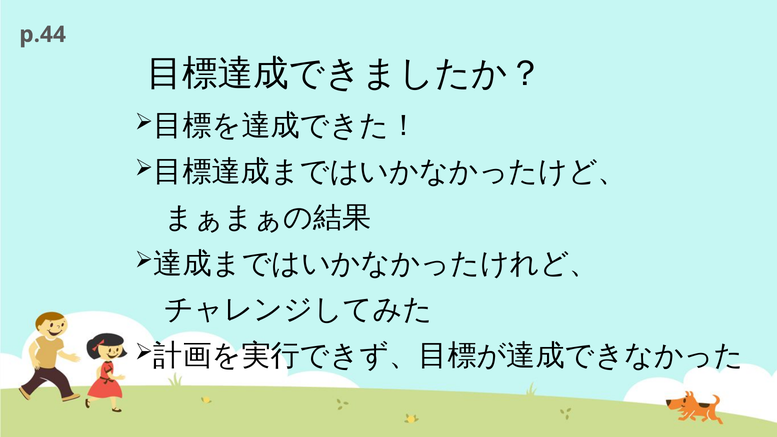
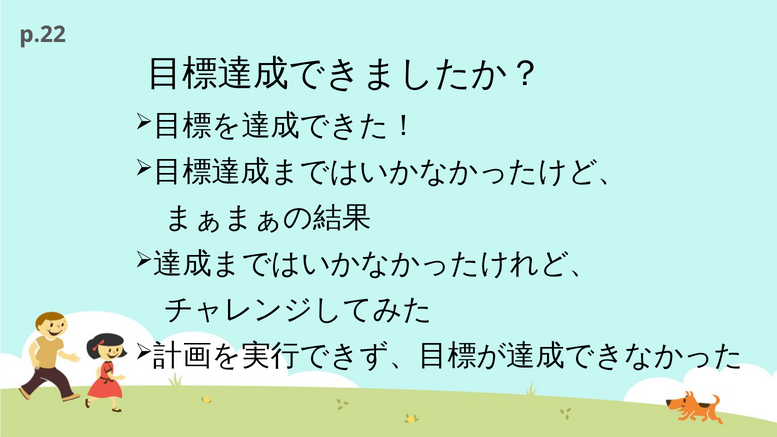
p.44: p.44 -> p.22
